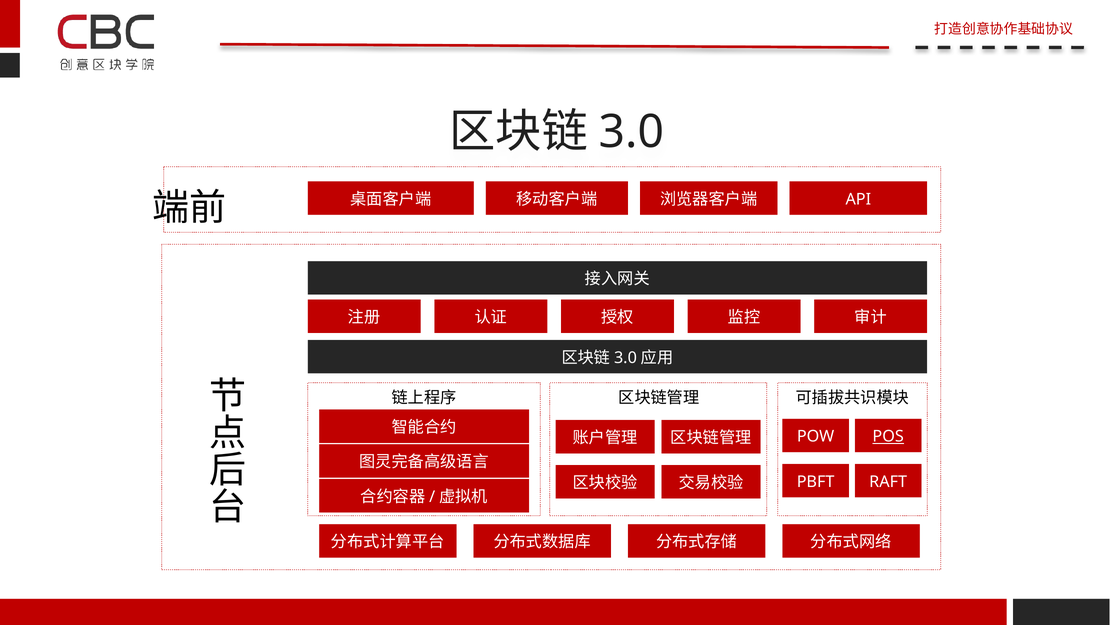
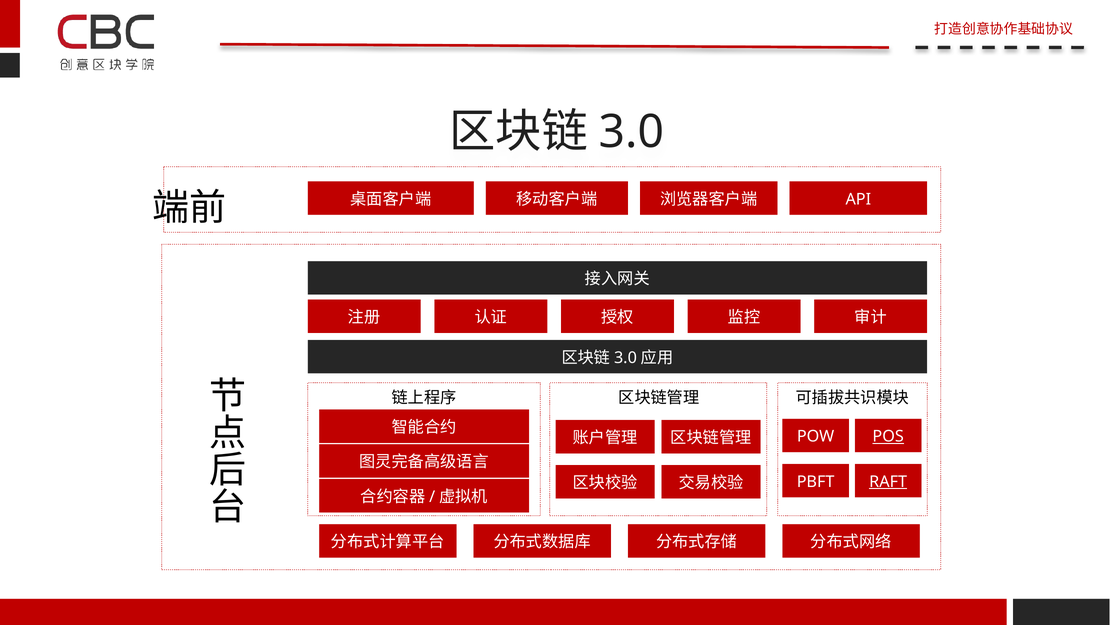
RAFT underline: none -> present
